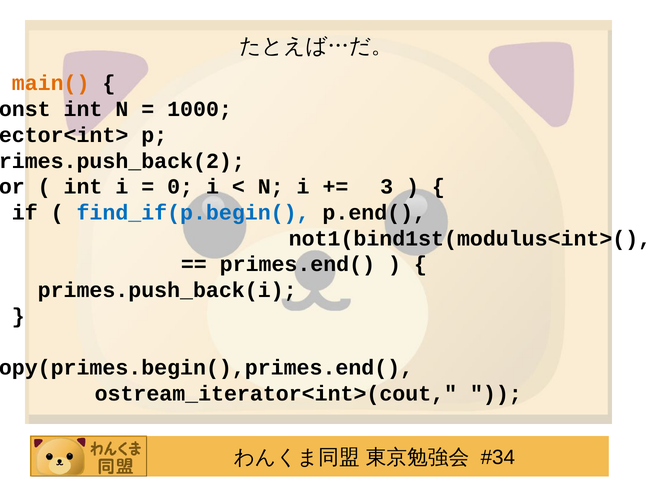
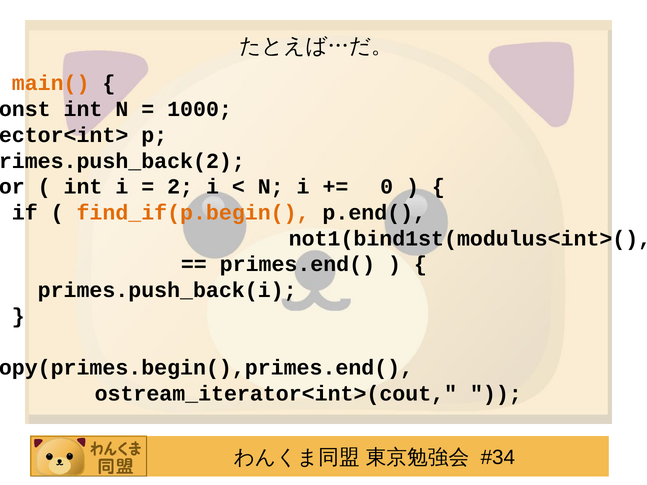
0: 0 -> 2
3: 3 -> 0
find_if(p.begin( colour: blue -> orange
